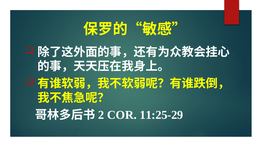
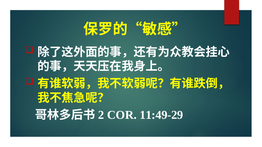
11:25-29: 11:25-29 -> 11:49-29
